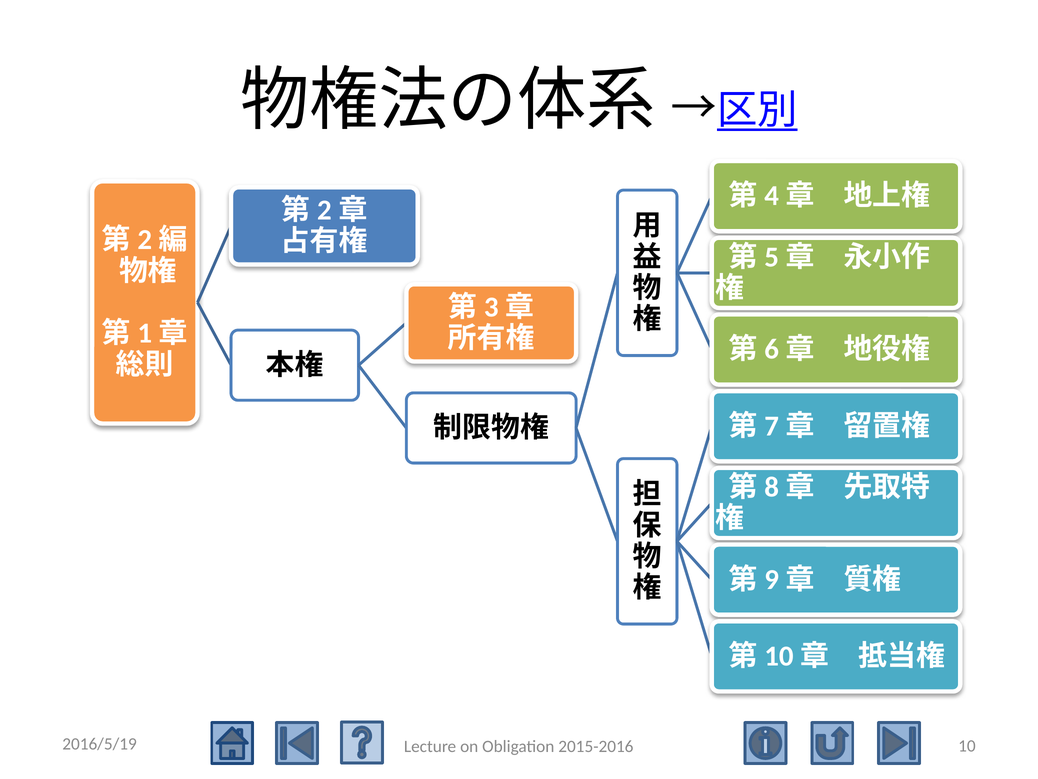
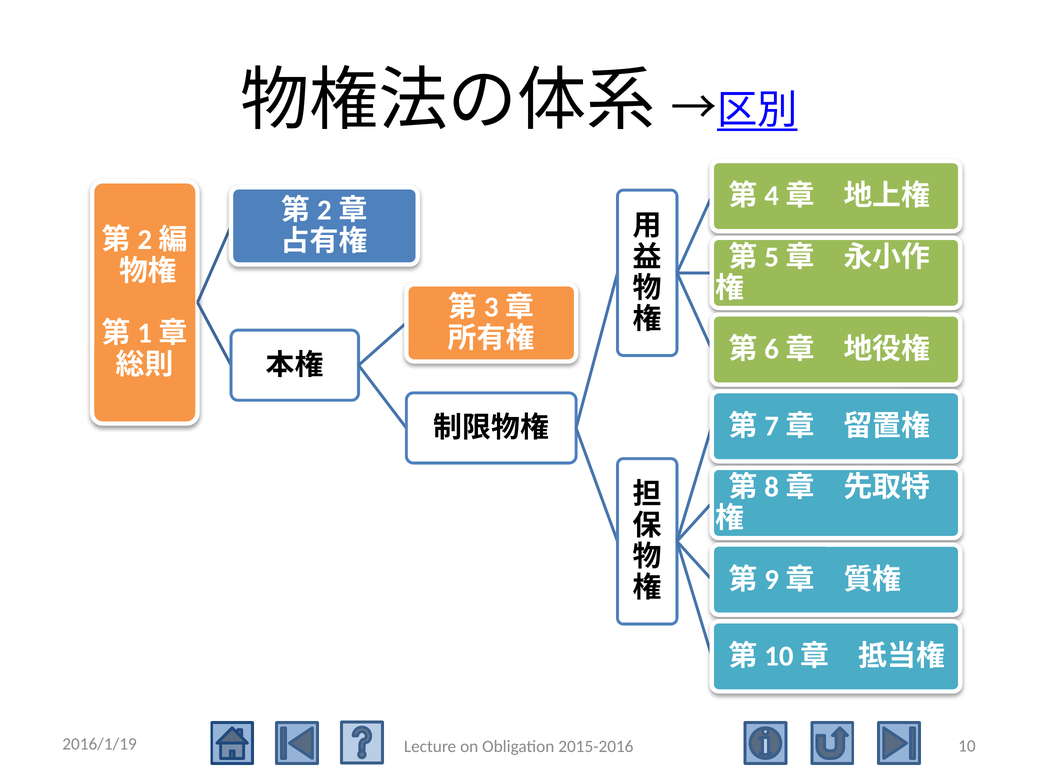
2016/5/19: 2016/5/19 -> 2016/1/19
